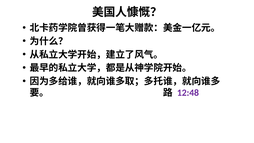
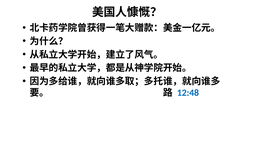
12:48 colour: purple -> blue
